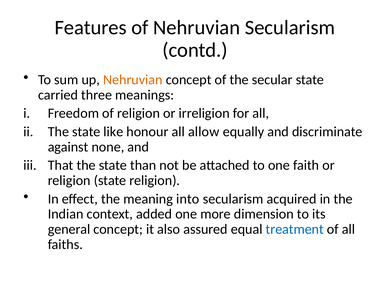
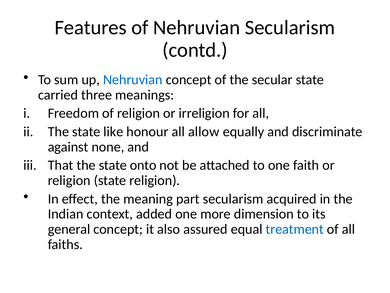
Nehruvian at (133, 80) colour: orange -> blue
than: than -> onto
into: into -> part
